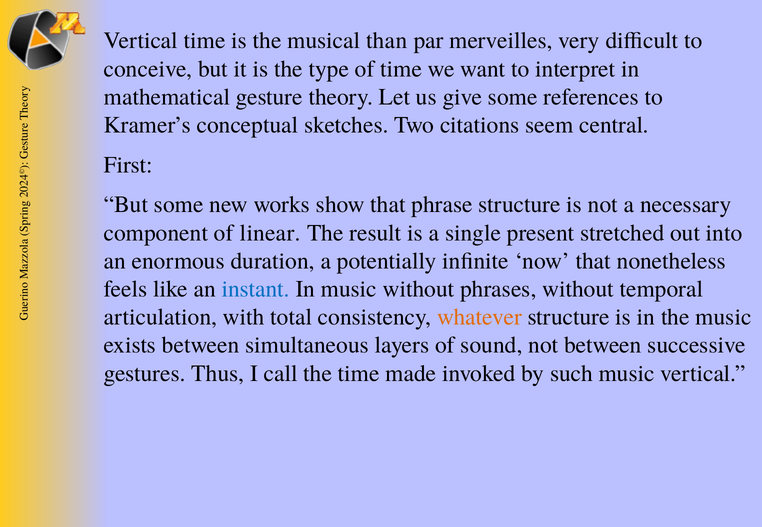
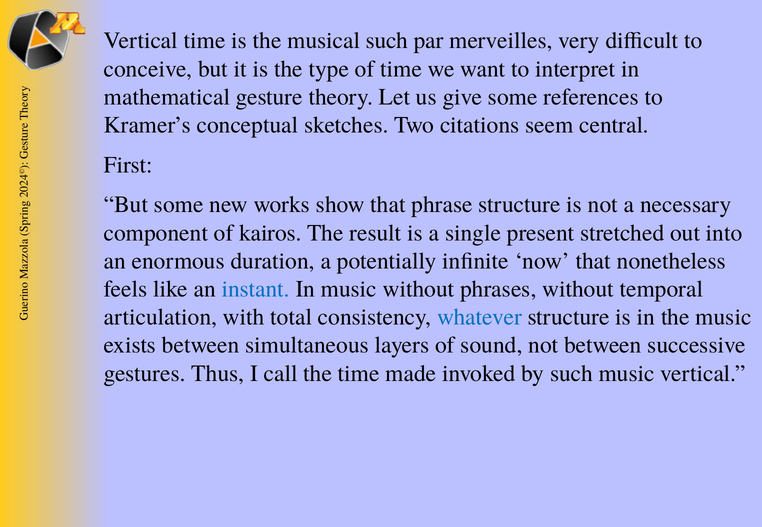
musical than: than -> such
linear: linear -> kairos
whatever colour: orange -> blue
